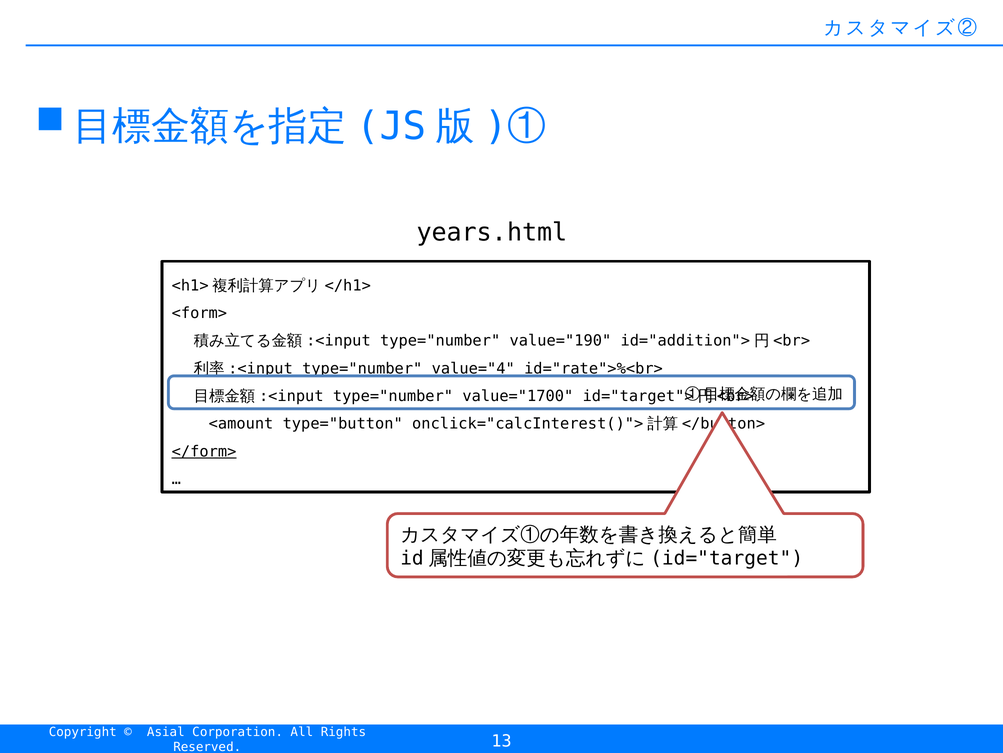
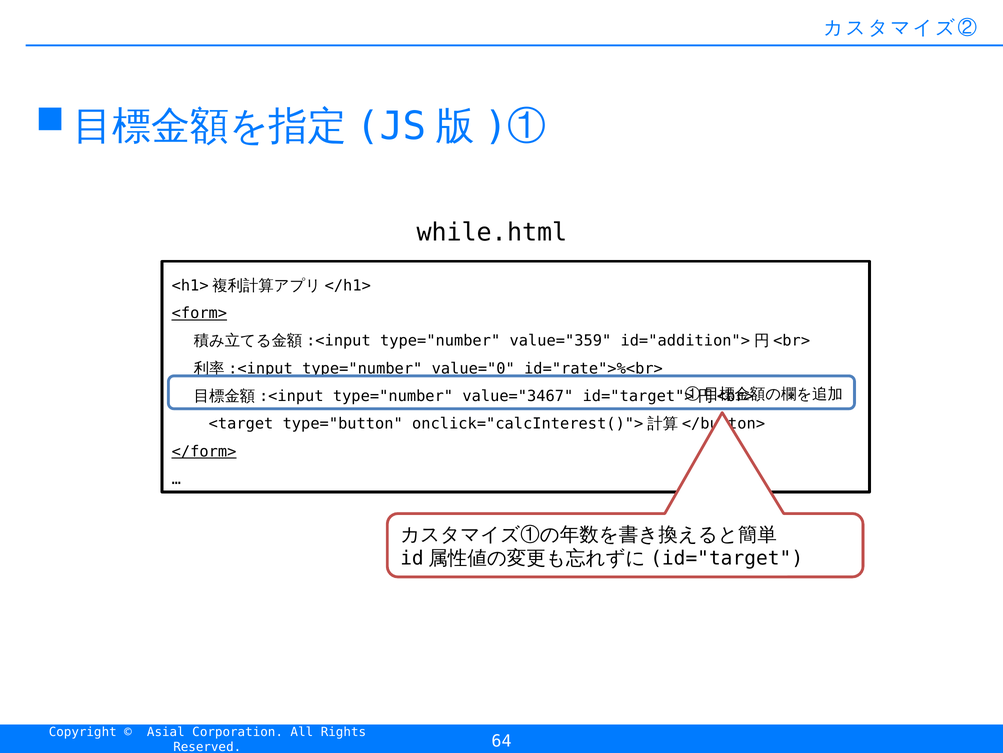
years.html: years.html -> while.html
<form> underline: none -> present
value="190: value="190 -> value="359
value="4: value="4 -> value="0
value="1700: value="1700 -> value="3467
<amount: <amount -> <target
13: 13 -> 64
